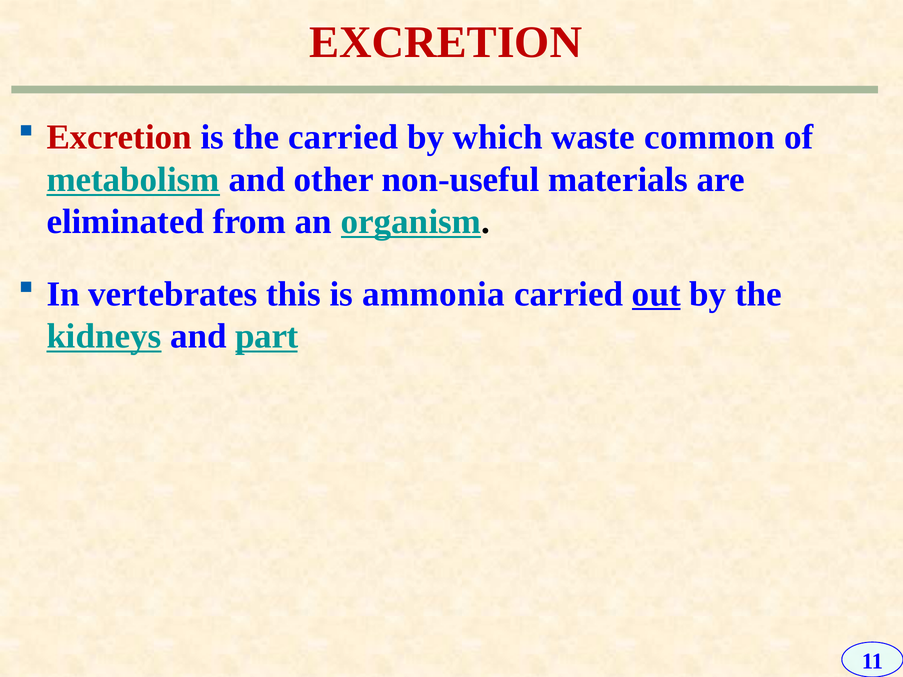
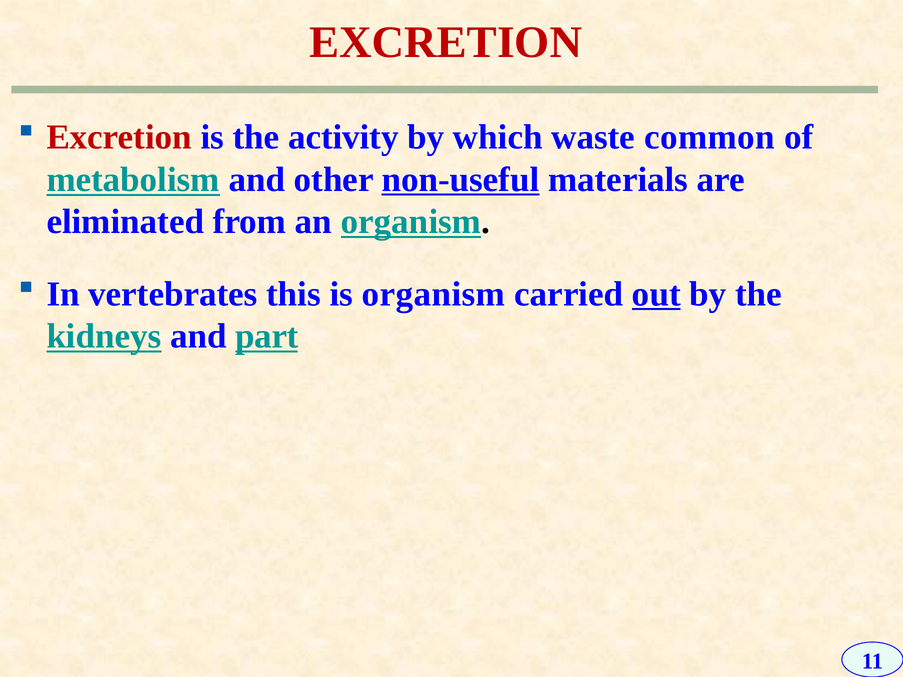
the carried: carried -> activity
non-useful underline: none -> present
is ammonia: ammonia -> organism
